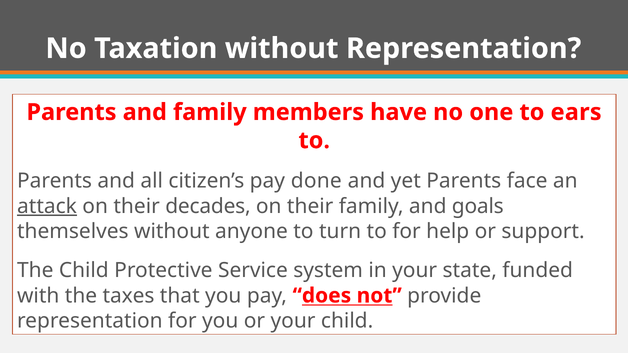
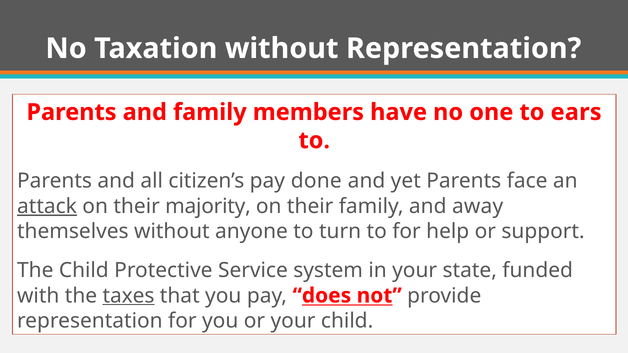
decades: decades -> majority
goals: goals -> away
taxes underline: none -> present
